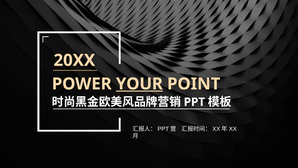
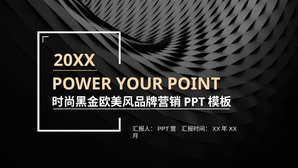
YOUR underline: present -> none
